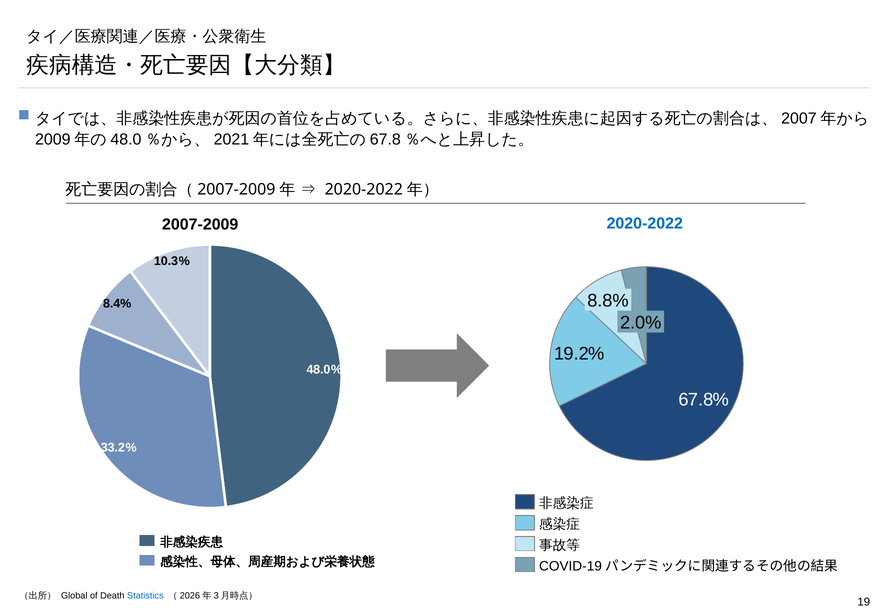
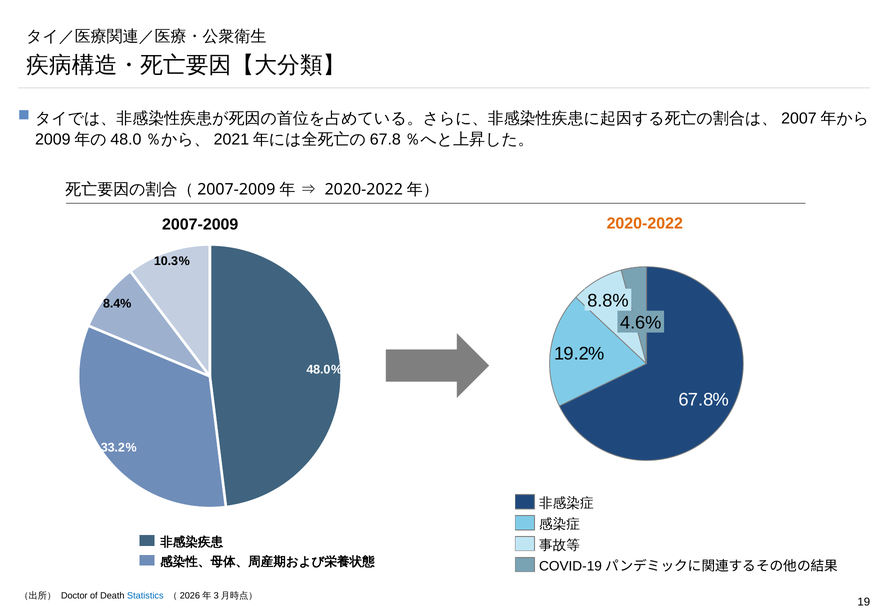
2020-2022 colour: blue -> orange
2.0%: 2.0% -> 4.6%
Global: Global -> Doctor
